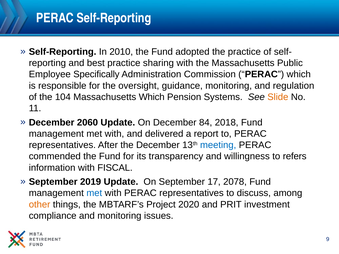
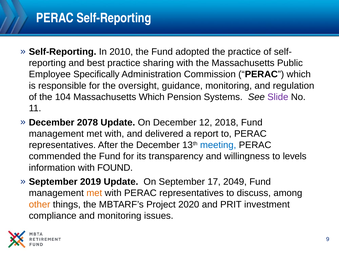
Slide colour: orange -> purple
2060: 2060 -> 2078
84: 84 -> 12
refers: refers -> levels
FISCAL: FISCAL -> FOUND
2078: 2078 -> 2049
met at (94, 193) colour: blue -> orange
